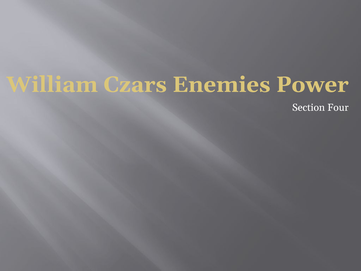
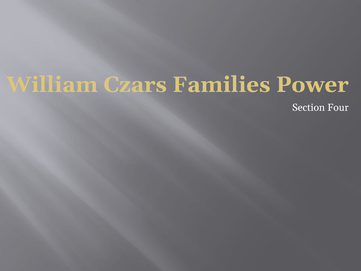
Enemies: Enemies -> Families
